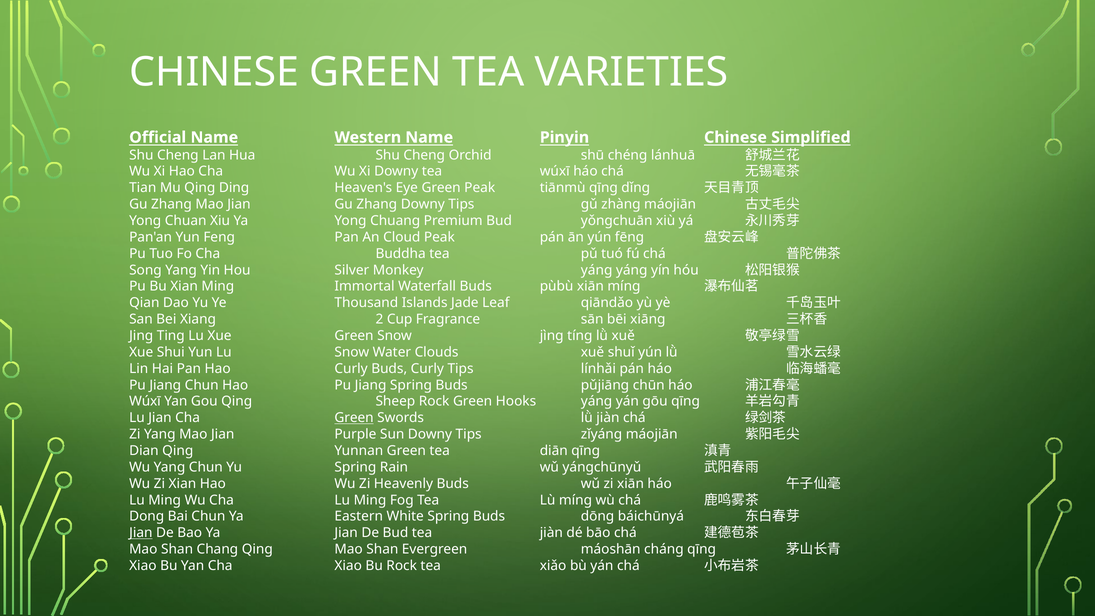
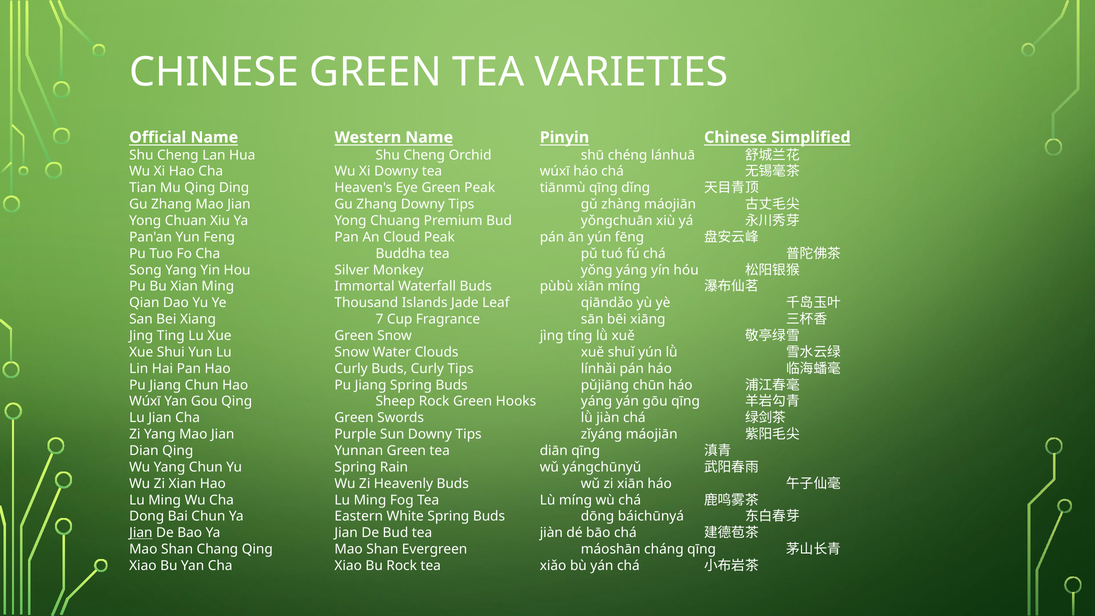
Monkey yáng: yáng -> yǒng
2: 2 -> 7
Green at (354, 418) underline: present -> none
